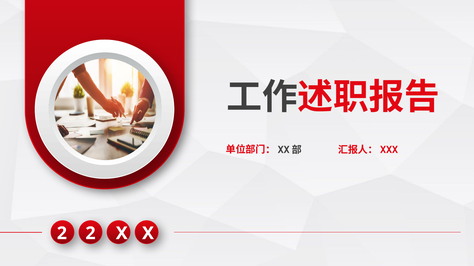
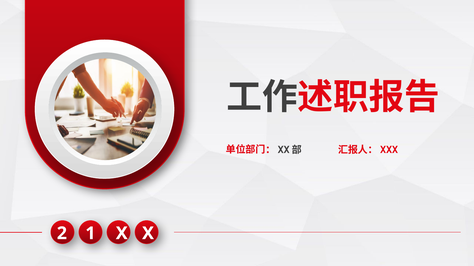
2 2: 2 -> 1
